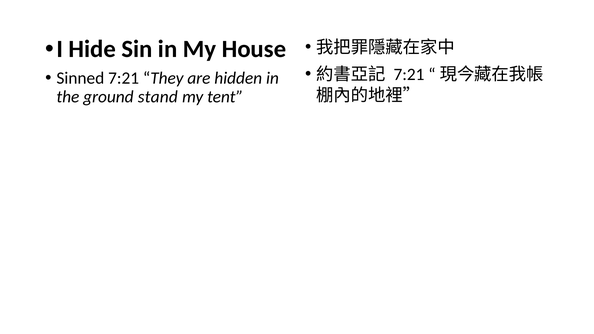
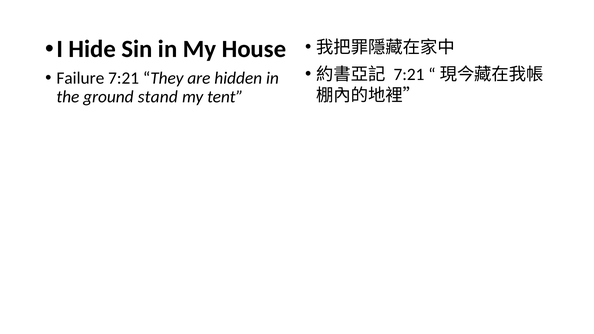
Sinned: Sinned -> Failure
